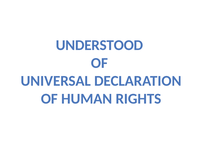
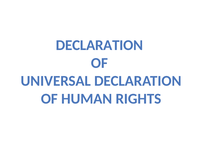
UNDERSTOOD at (99, 45): UNDERSTOOD -> DECLARATION
